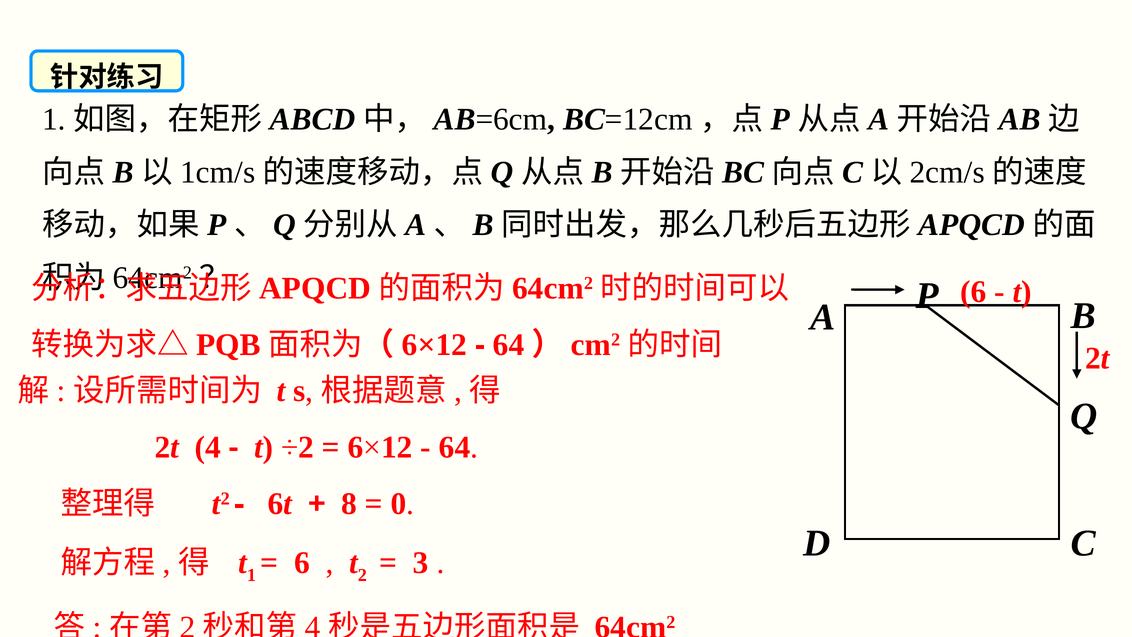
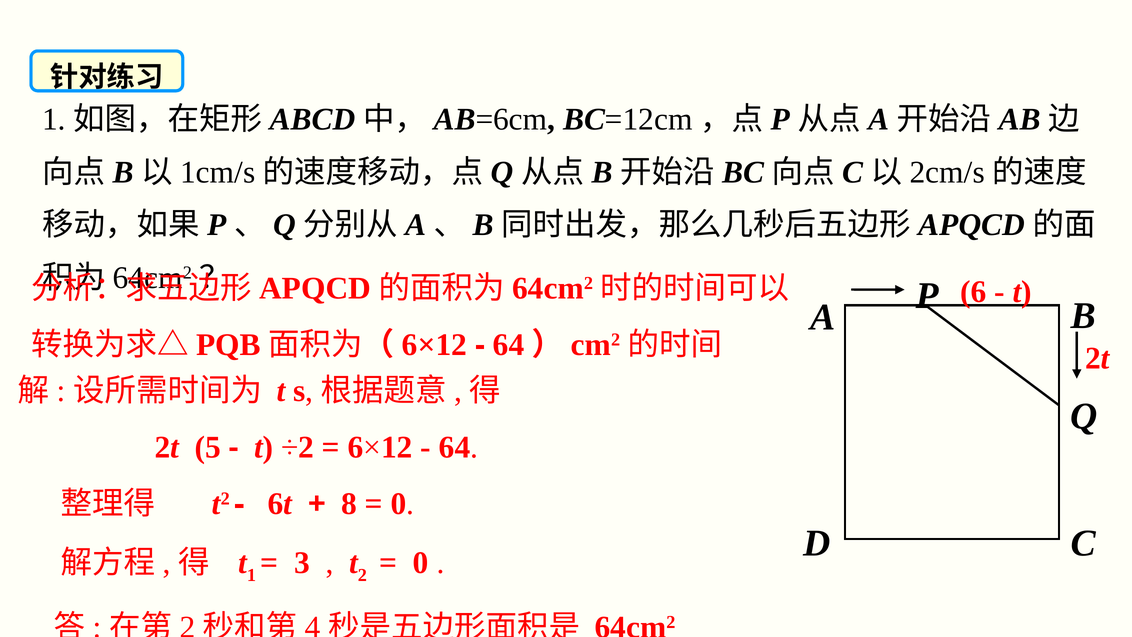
4: 4 -> 5
6 at (302, 563): 6 -> 3
3 at (421, 563): 3 -> 0
